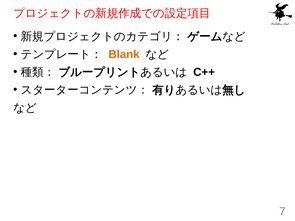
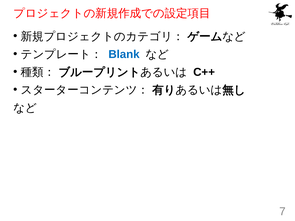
Blank colour: orange -> blue
